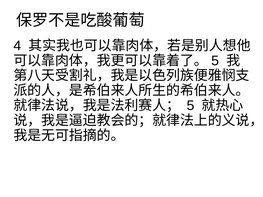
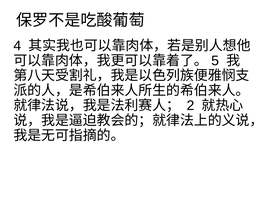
5 at (190, 106): 5 -> 2
